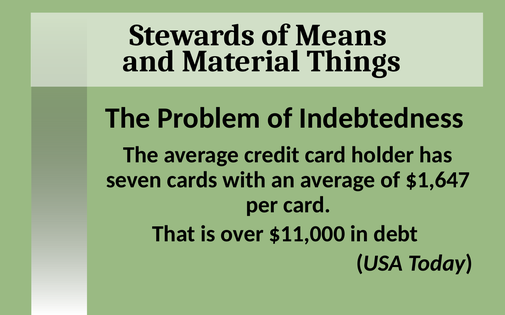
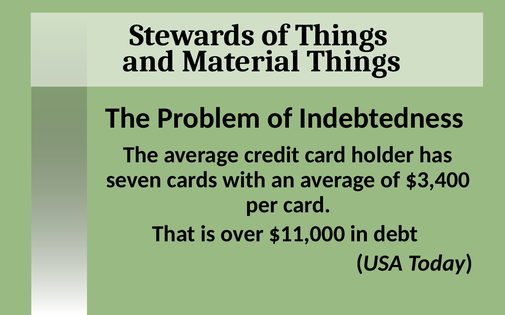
of Means: Means -> Things
$1,647: $1,647 -> $3,400
